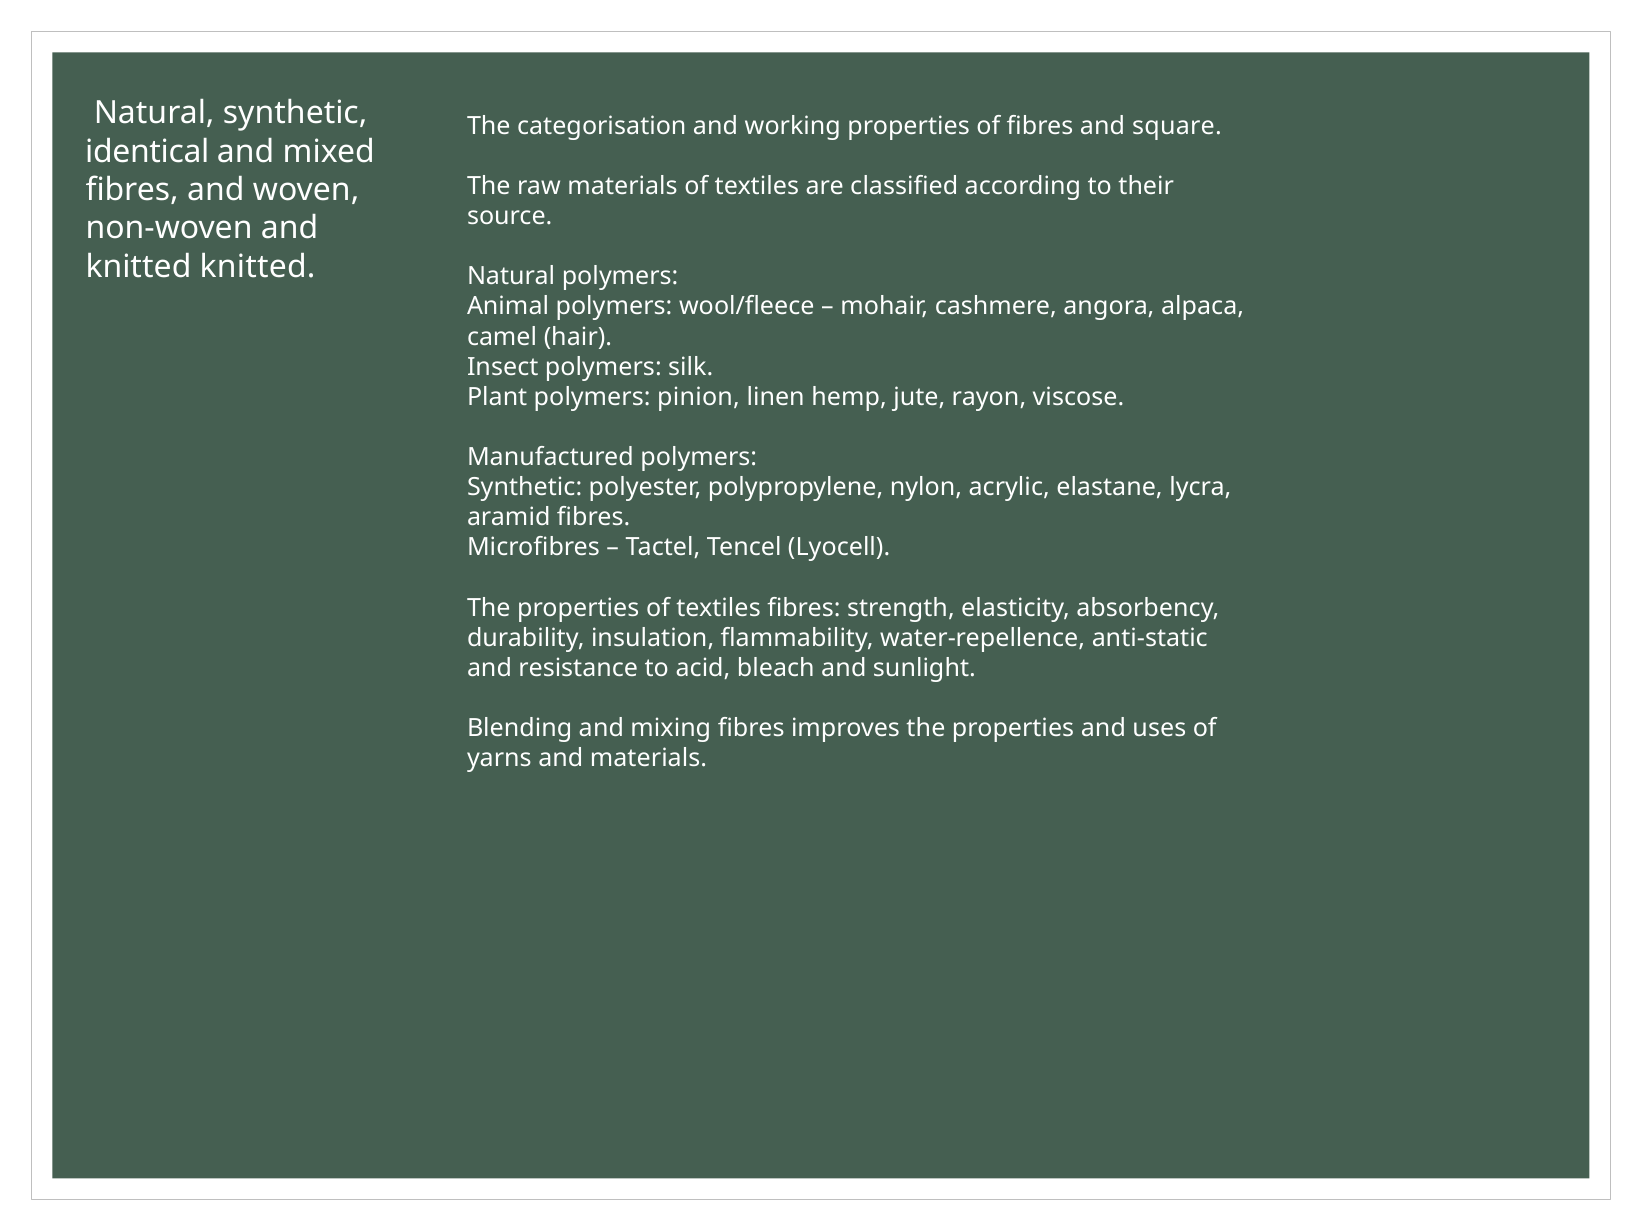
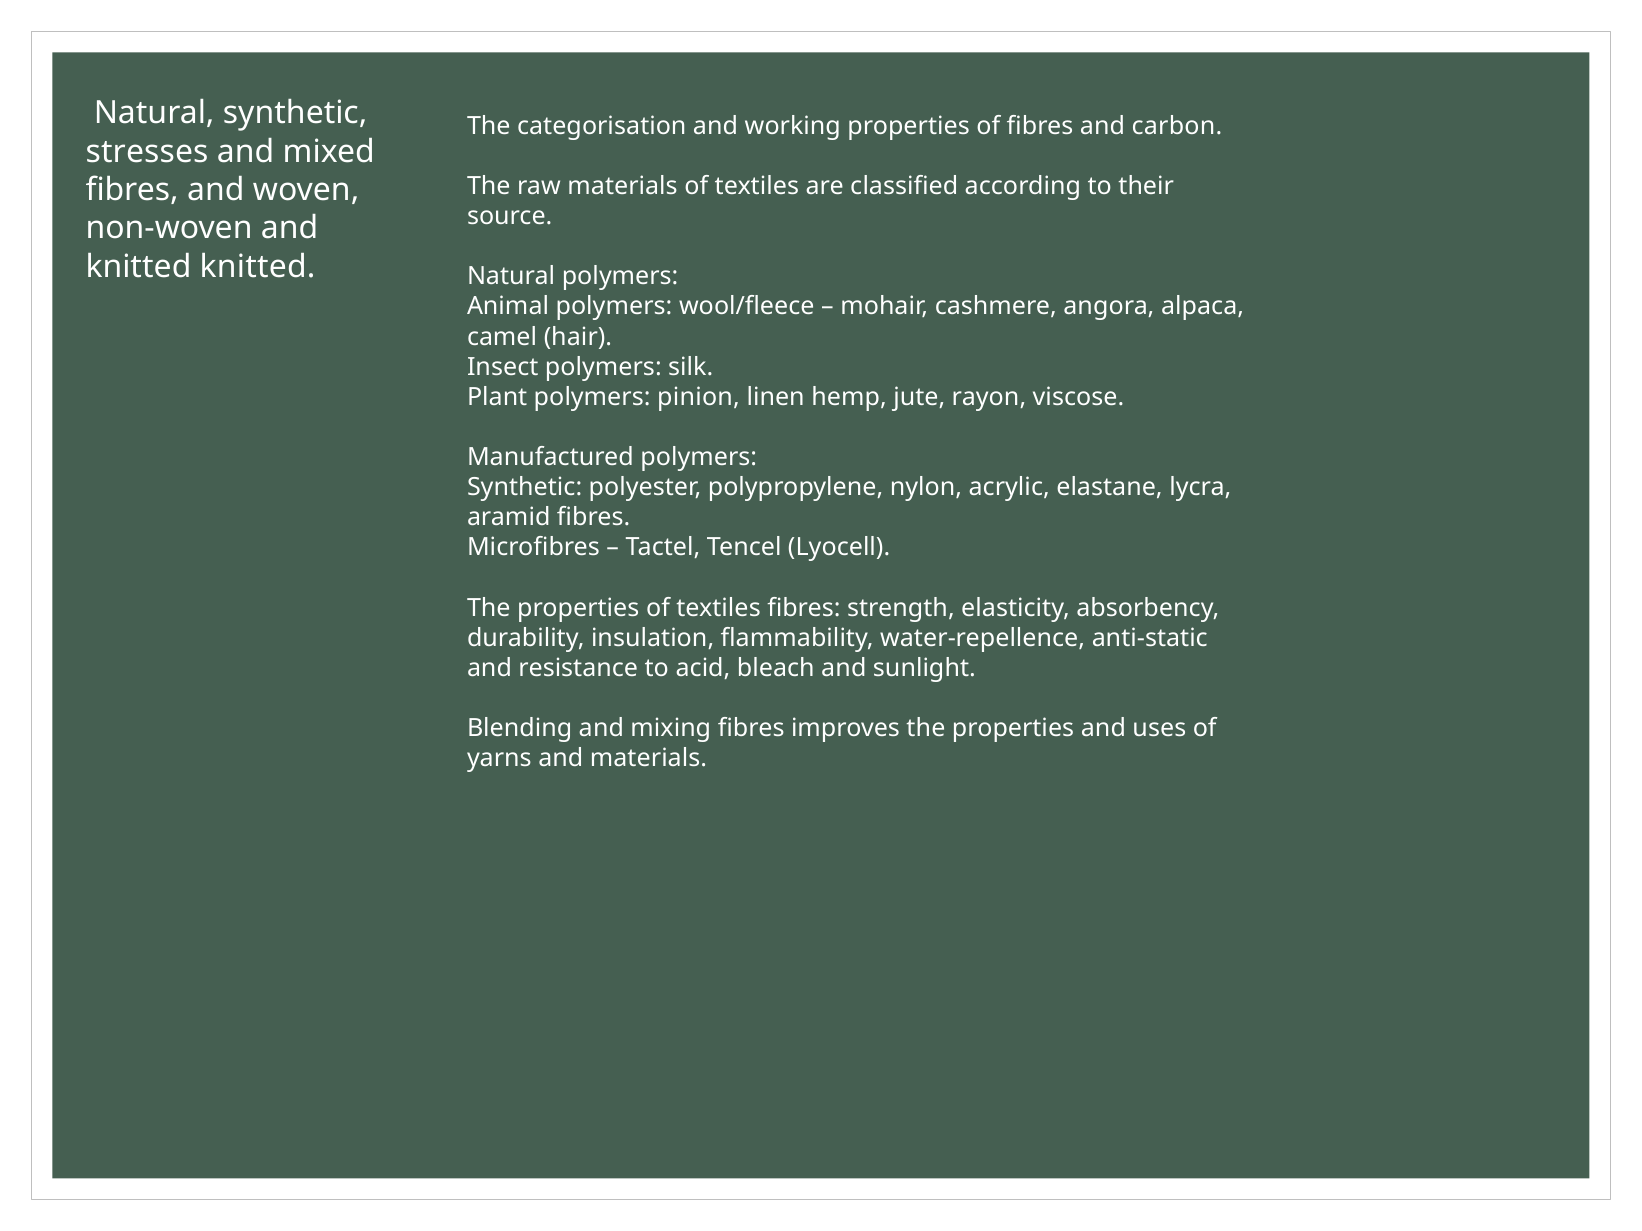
square: square -> carbon
identical: identical -> stresses
